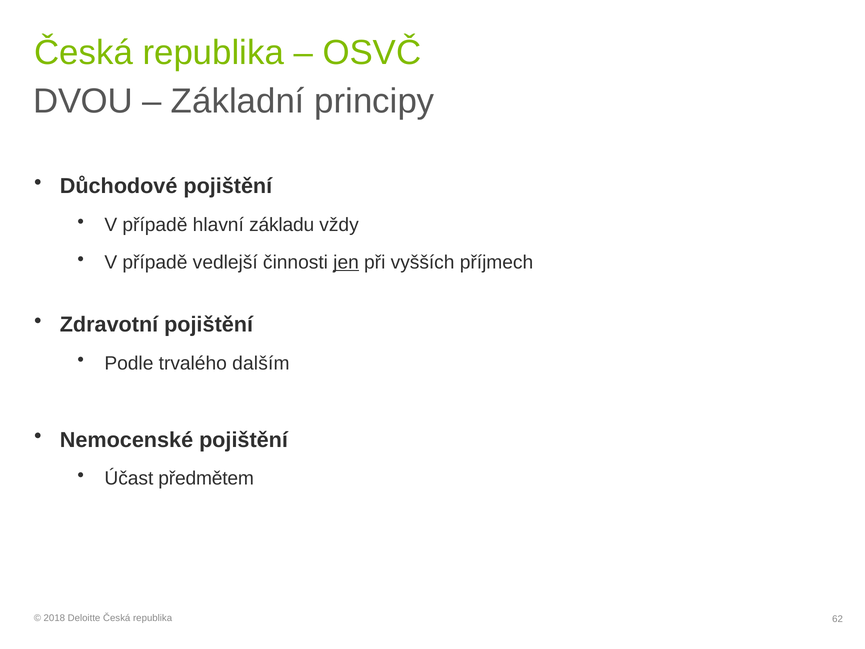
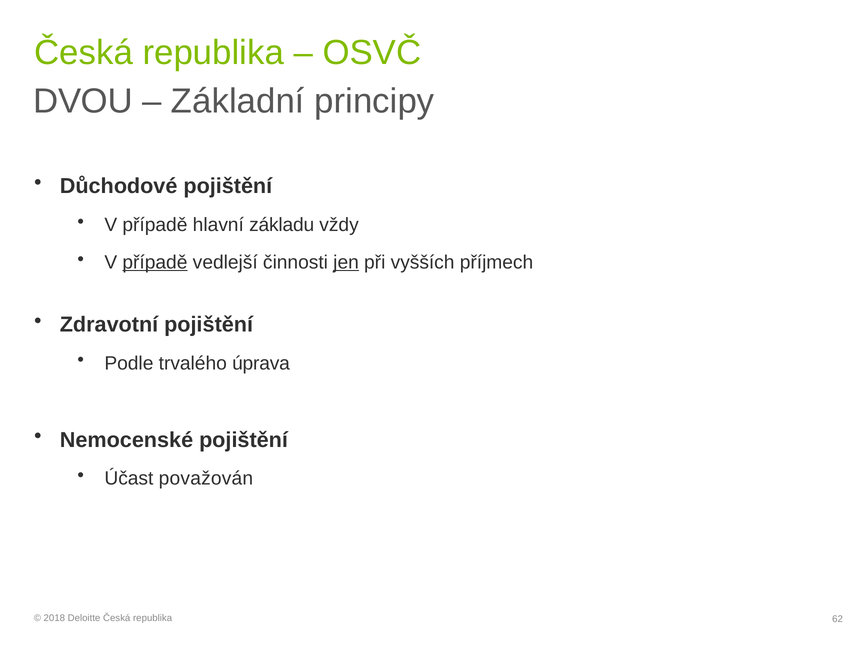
případě at (155, 262) underline: none -> present
dalším: dalším -> úprava
předmětem: předmětem -> považován
